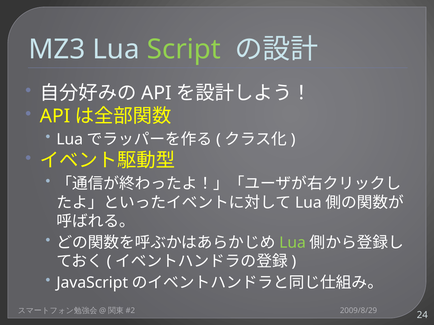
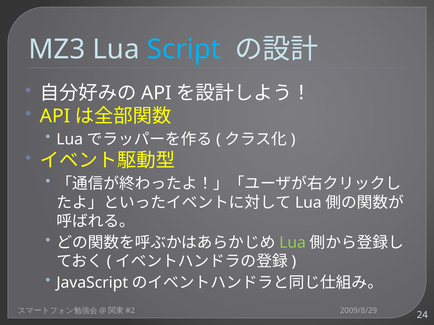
Script colour: light green -> light blue
